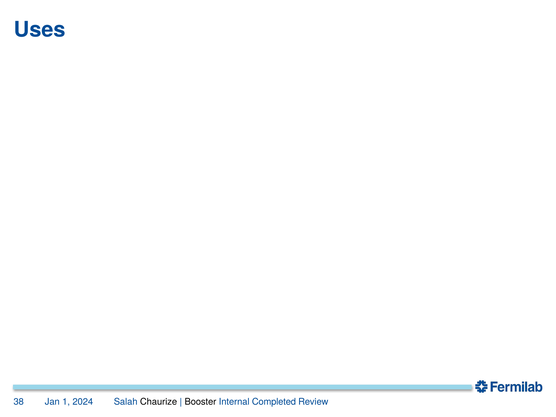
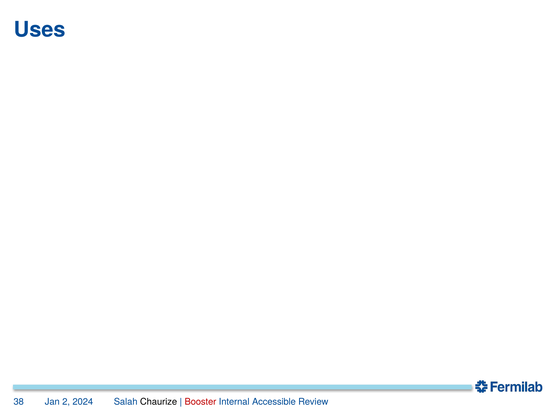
1: 1 -> 2
Booster colour: black -> red
Completed: Completed -> Accessible
